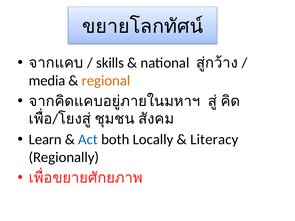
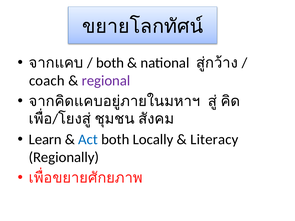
skills at (110, 63): skills -> both
media: media -> coach
regional colour: orange -> purple
